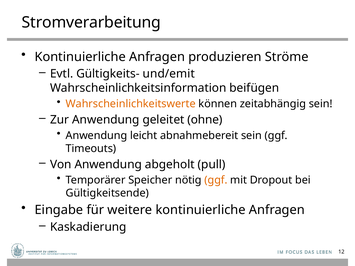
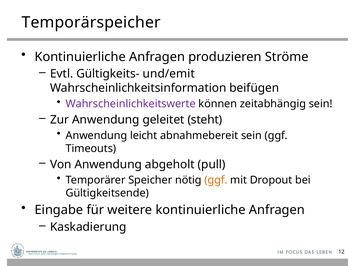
Stromverarbeitung: Stromverarbeitung -> Temporärspeicher
Wahrscheinlichkeitswerte colour: orange -> purple
ohne: ohne -> steht
